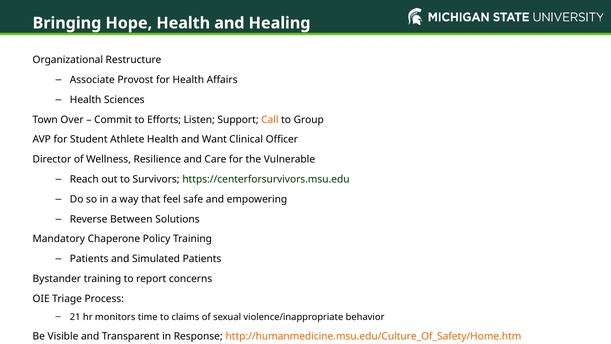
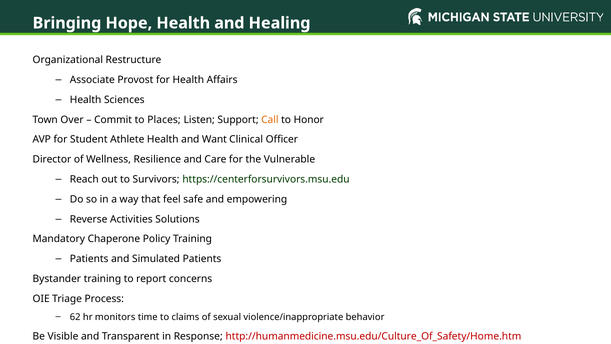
Efforts: Efforts -> Places
Group: Group -> Honor
Between: Between -> Activities
21: 21 -> 62
http://humanmedicine.msu.edu/Culture_Of_Safety/Home.htm colour: orange -> red
